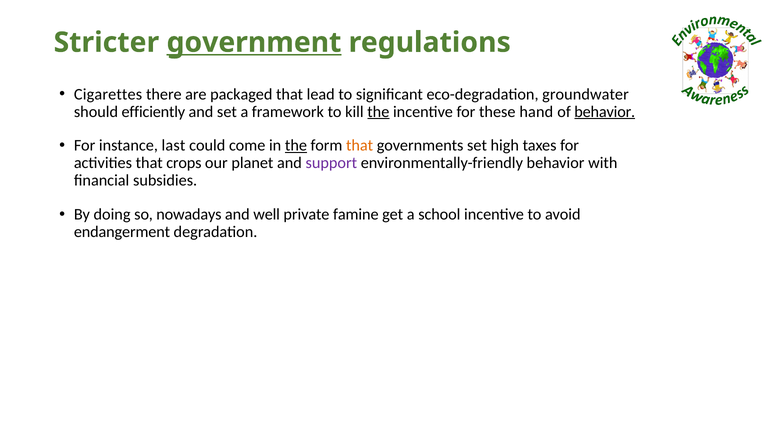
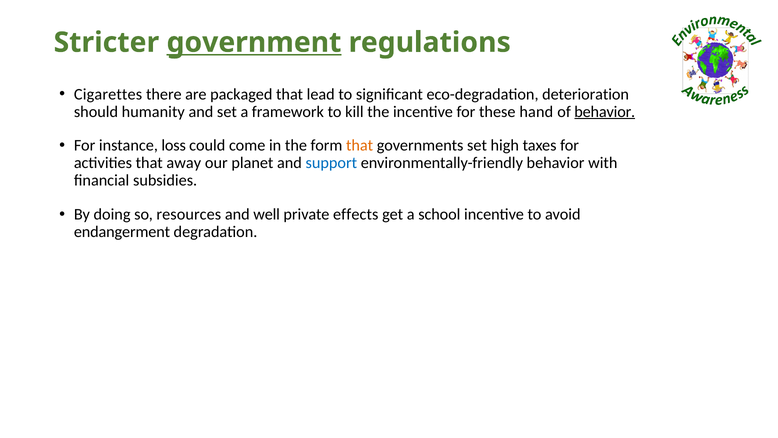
groundwater: groundwater -> deterioration
efficiently: efficiently -> humanity
the at (378, 112) underline: present -> none
last: last -> loss
the at (296, 145) underline: present -> none
crops: crops -> away
support colour: purple -> blue
nowadays: nowadays -> resources
famine: famine -> effects
